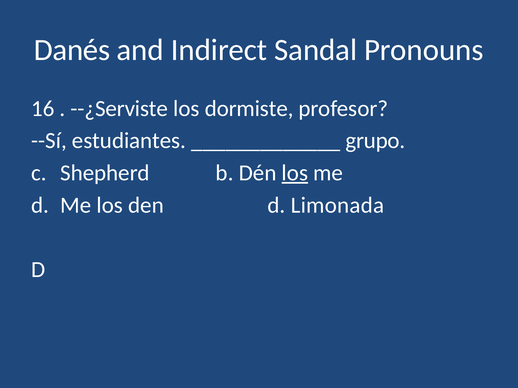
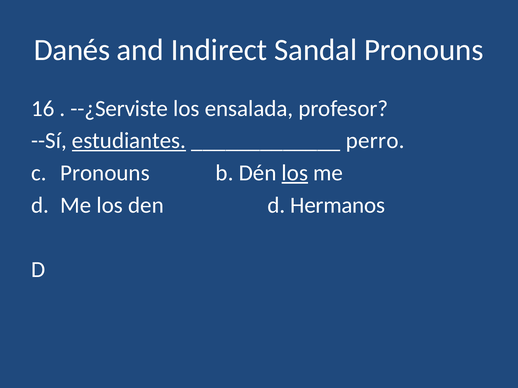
dormiste: dormiste -> ensalada
estudiantes underline: none -> present
grupo: grupo -> perro
Shepherd at (105, 173): Shepherd -> Pronouns
Limonada: Limonada -> Hermanos
